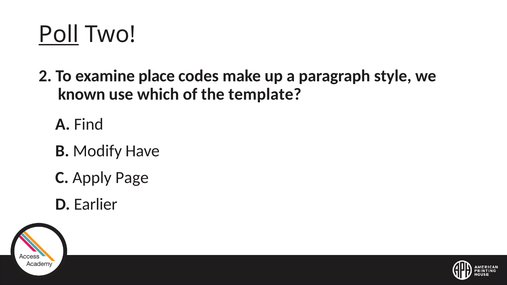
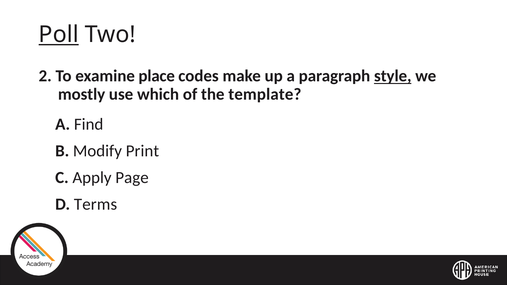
style underline: none -> present
known: known -> mostly
Have: Have -> Print
Earlier: Earlier -> Terms
